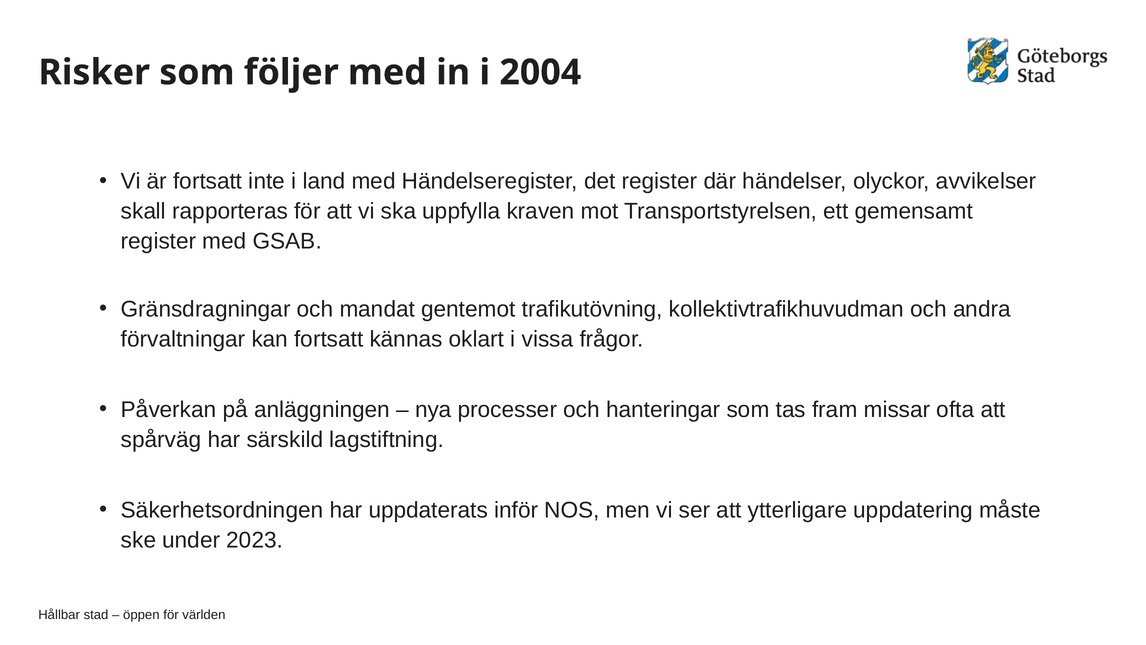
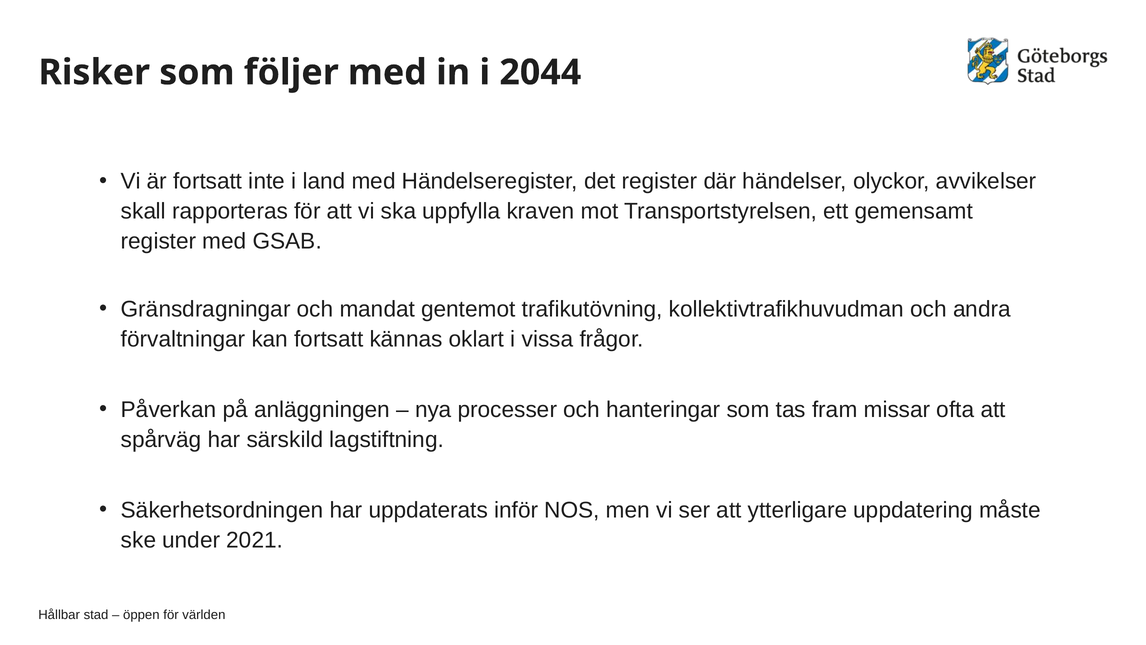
2004: 2004 -> 2044
2023: 2023 -> 2021
